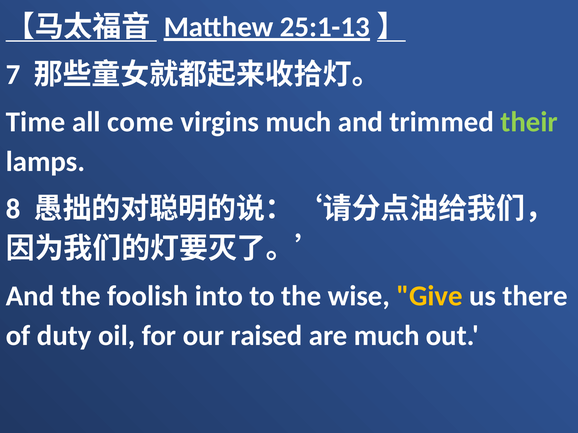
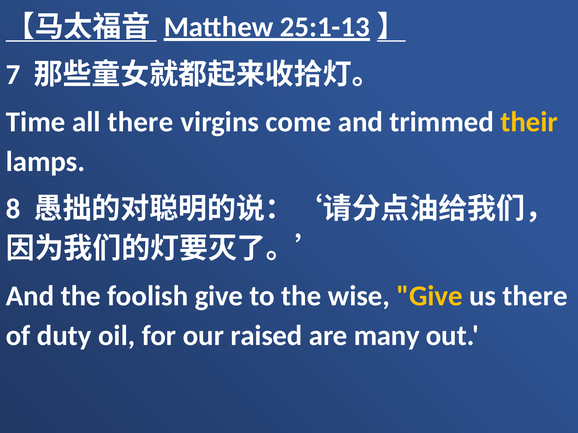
all come: come -> there
virgins much: much -> come
their colour: light green -> yellow
foolish into: into -> give
are much: much -> many
